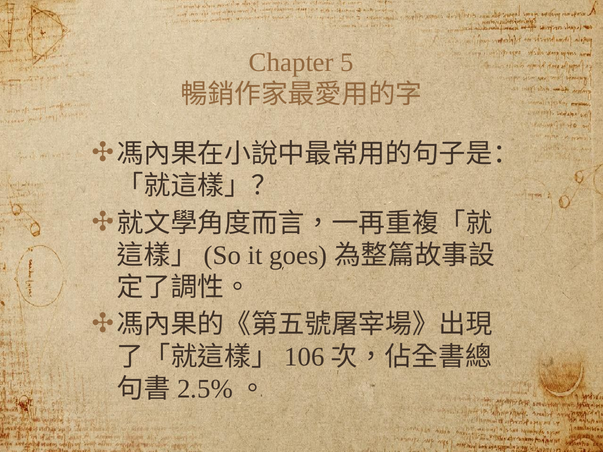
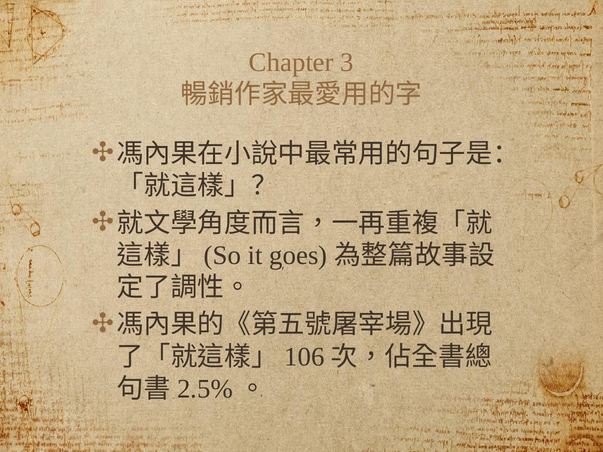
5: 5 -> 3
